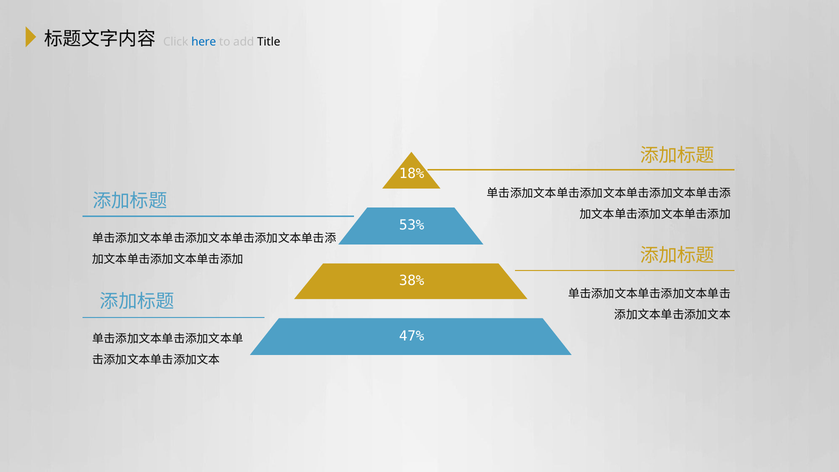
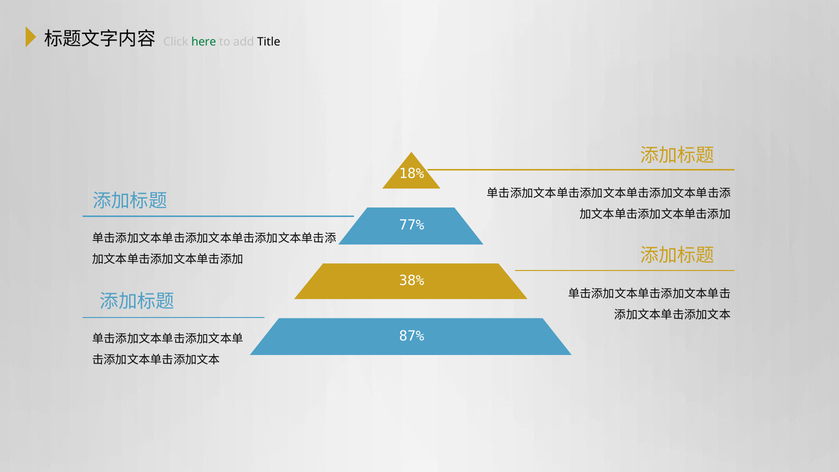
here colour: blue -> green
53%: 53% -> 77%
47%: 47% -> 87%
